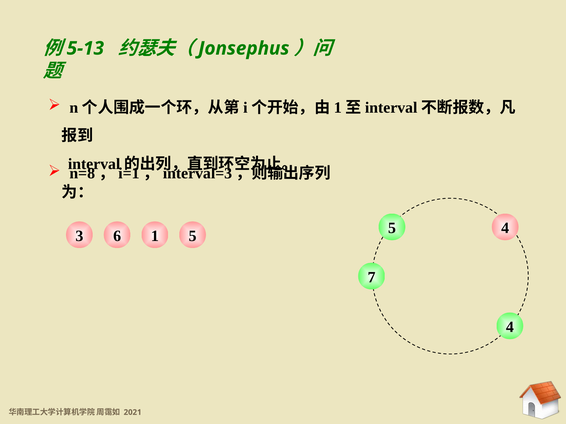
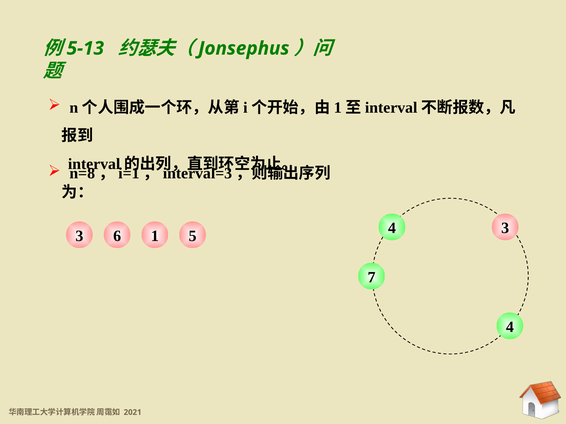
6 5: 5 -> 4
1 4: 4 -> 3
